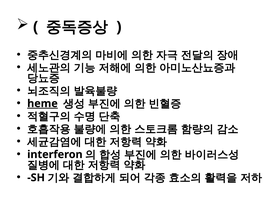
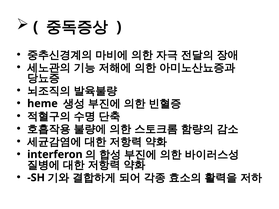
heme underline: present -> none
